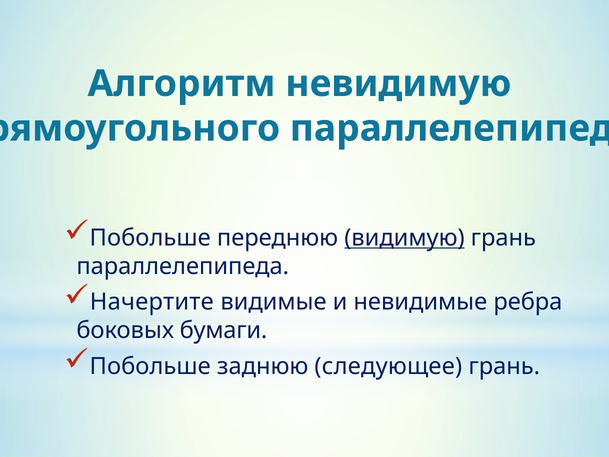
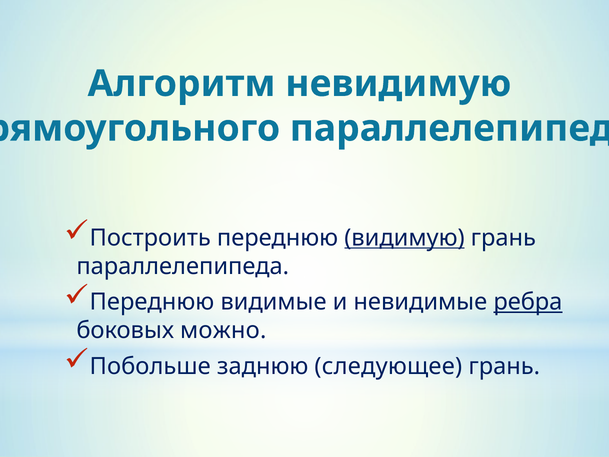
Побольше at (150, 238): Побольше -> Построить
Начертите at (152, 302): Начертите -> Переднюю
ребра underline: none -> present
бумаги: бумаги -> можно
